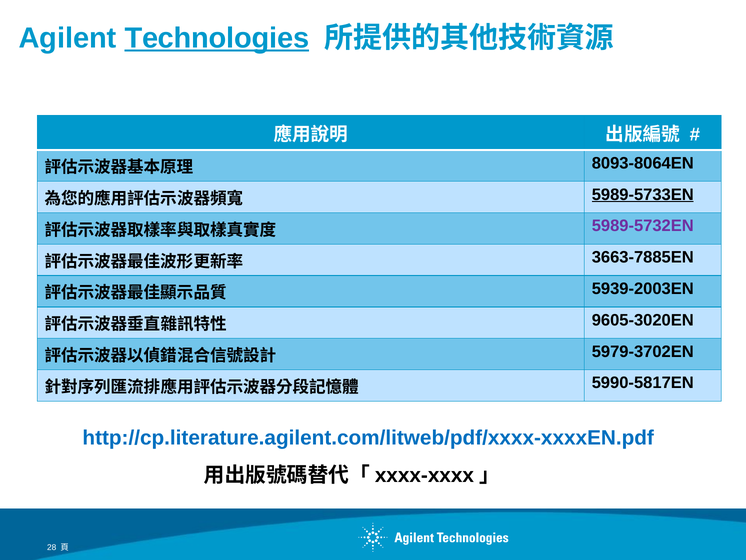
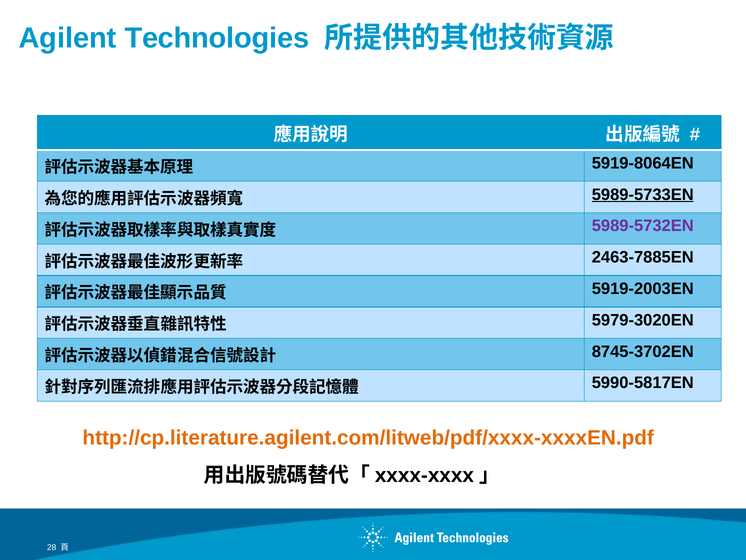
Technologies underline: present -> none
8093-8064EN: 8093-8064EN -> 5919-8064EN
3663-7885EN: 3663-7885EN -> 2463-7885EN
5939-2003EN: 5939-2003EN -> 5919-2003EN
9605-3020EN: 9605-3020EN -> 5979-3020EN
5979-3702EN: 5979-3702EN -> 8745-3702EN
http://cp.literature.agilent.com/litweb/pdf/xxxx-xxxxEN.pdf colour: blue -> orange
